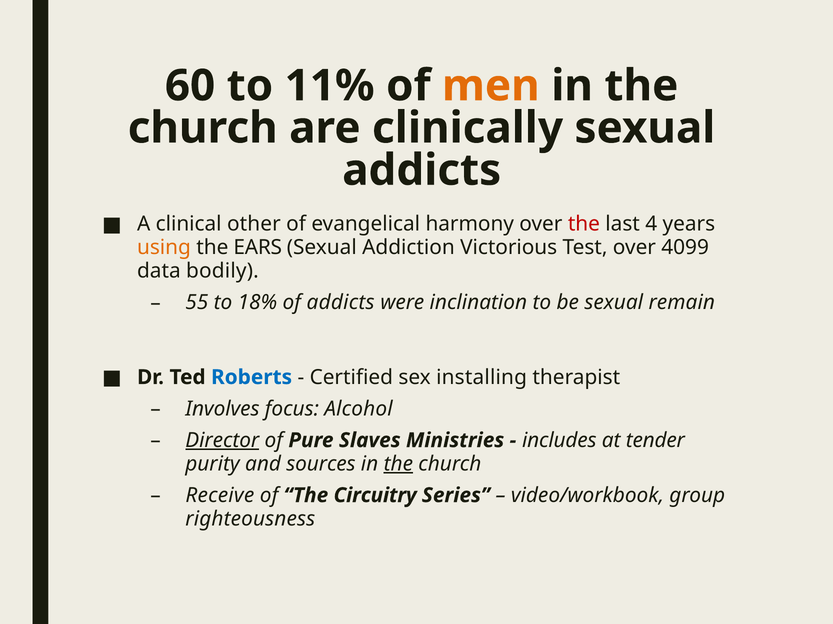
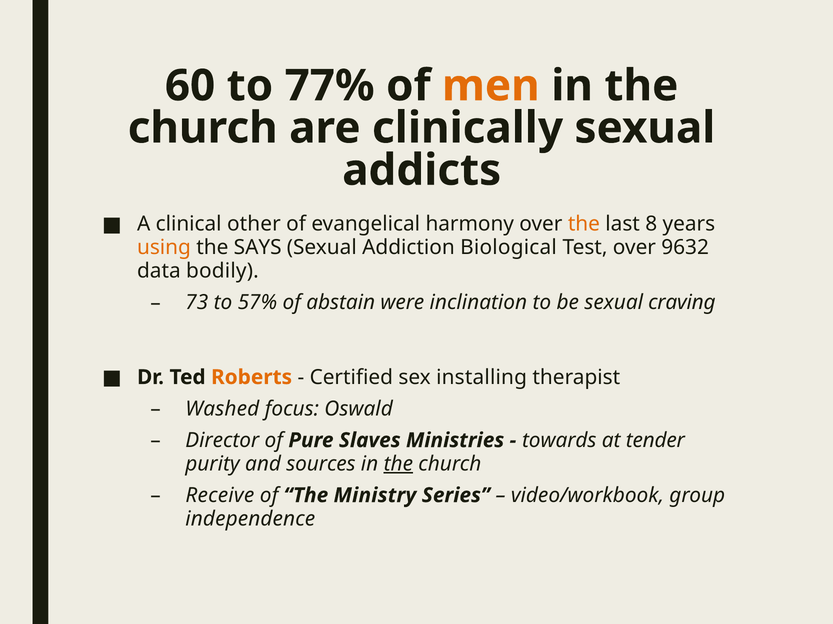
11%: 11% -> 77%
the at (584, 224) colour: red -> orange
4: 4 -> 8
EARS: EARS -> SAYS
Victorious: Victorious -> Biological
4099: 4099 -> 9632
55: 55 -> 73
18%: 18% -> 57%
of addicts: addicts -> abstain
remain: remain -> craving
Roberts colour: blue -> orange
Involves: Involves -> Washed
Alcohol: Alcohol -> Oswald
Director underline: present -> none
includes: includes -> towards
Circuitry: Circuitry -> Ministry
righteousness: righteousness -> independence
